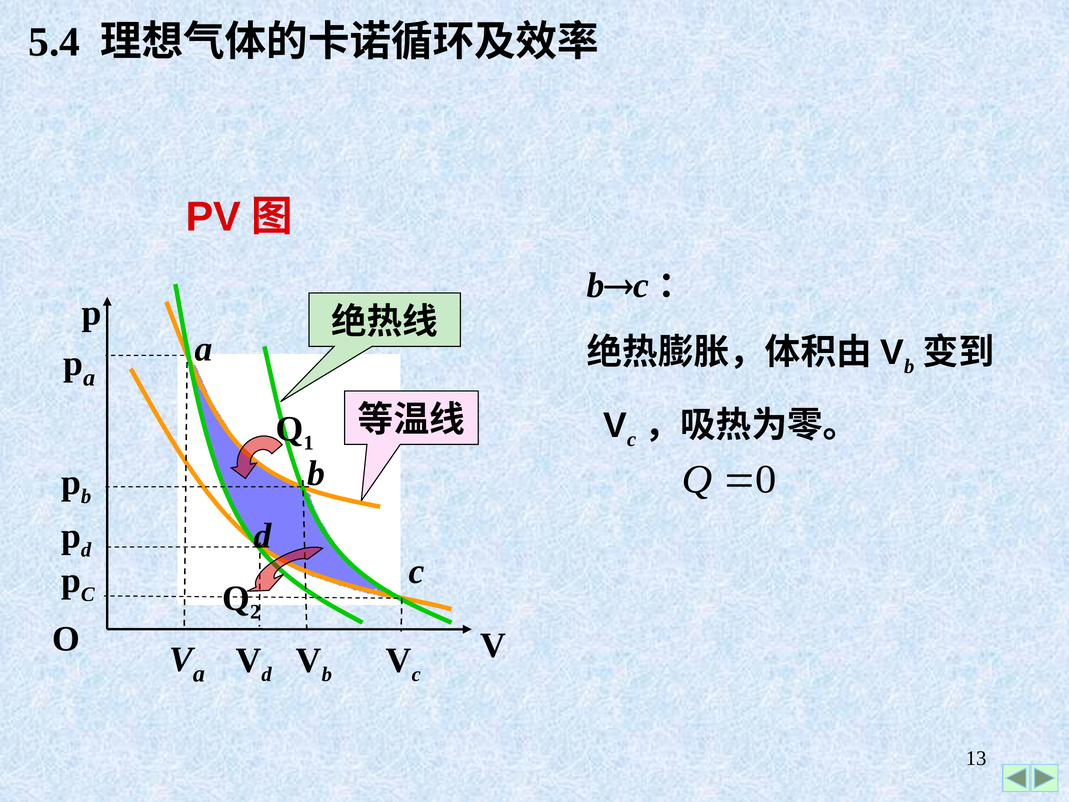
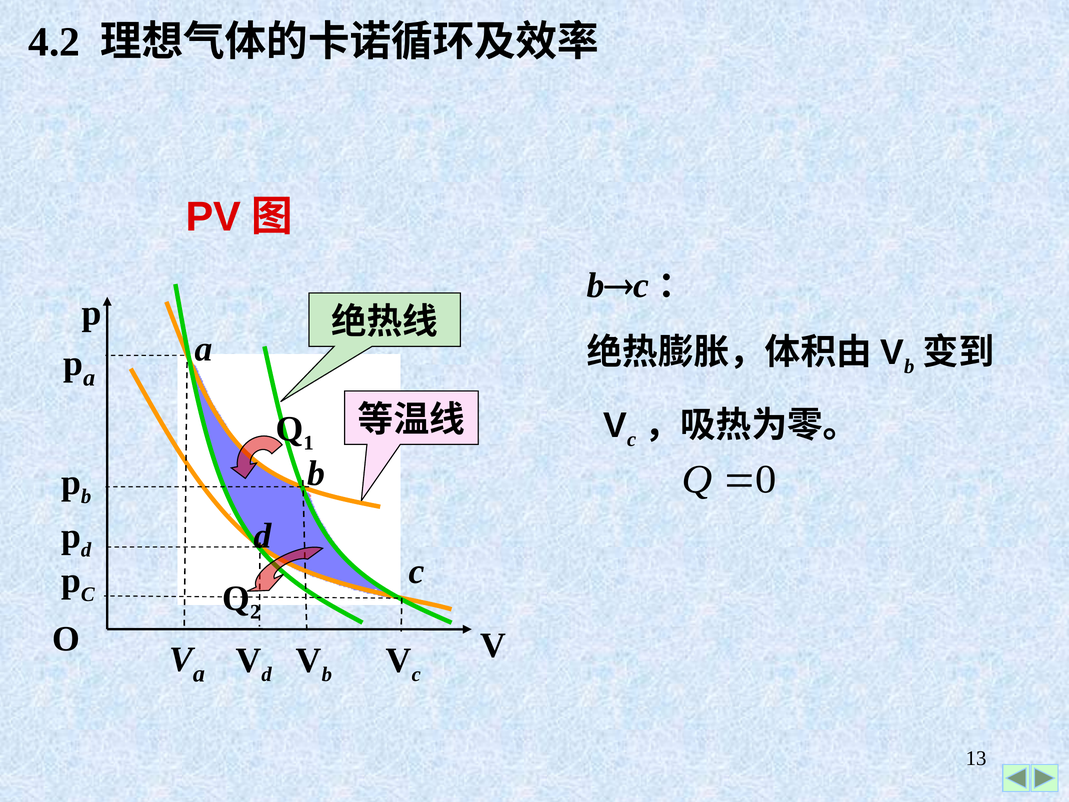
5.4: 5.4 -> 4.2
